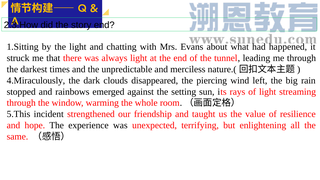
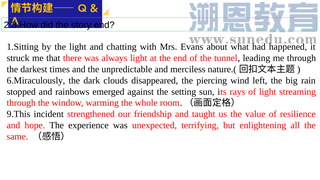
4.Miraculously: 4.Miraculously -> 6.Miraculously
5.This: 5.This -> 9.This
